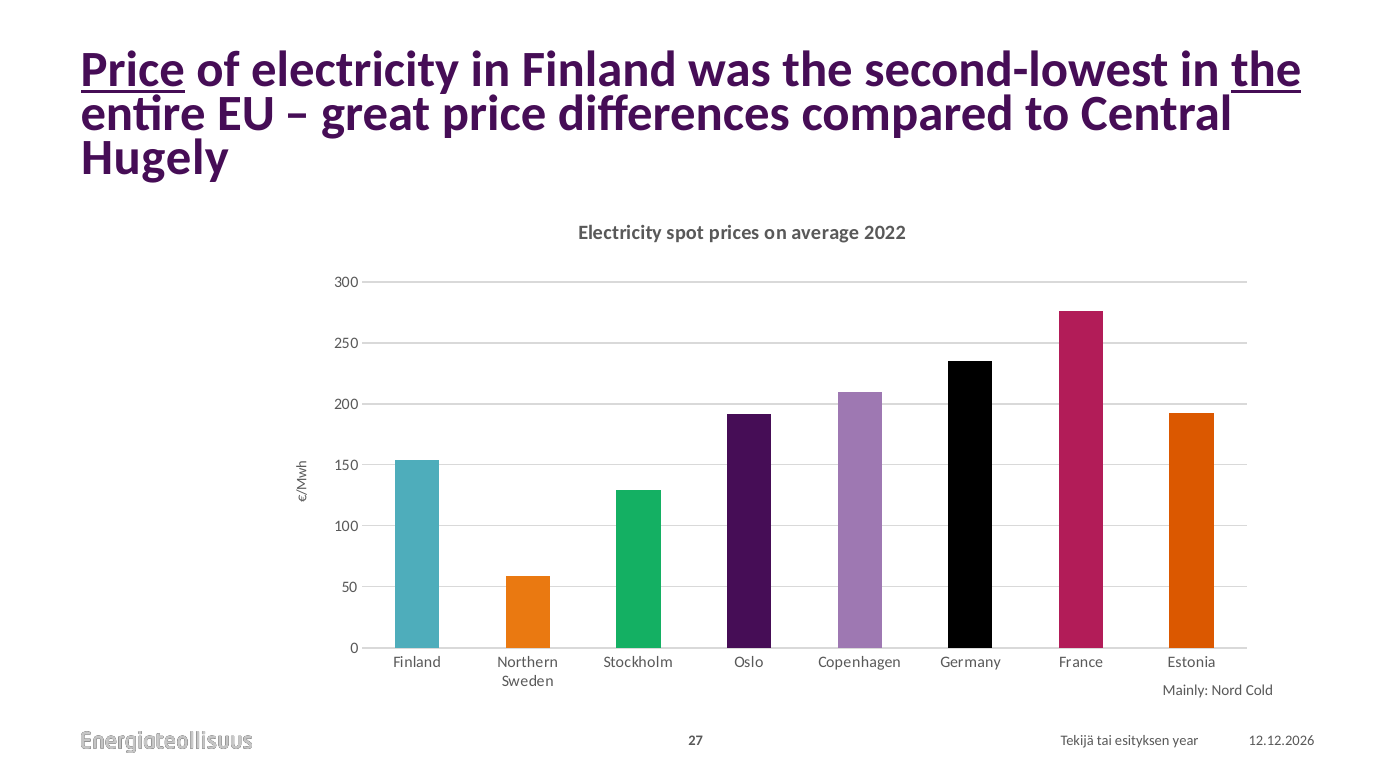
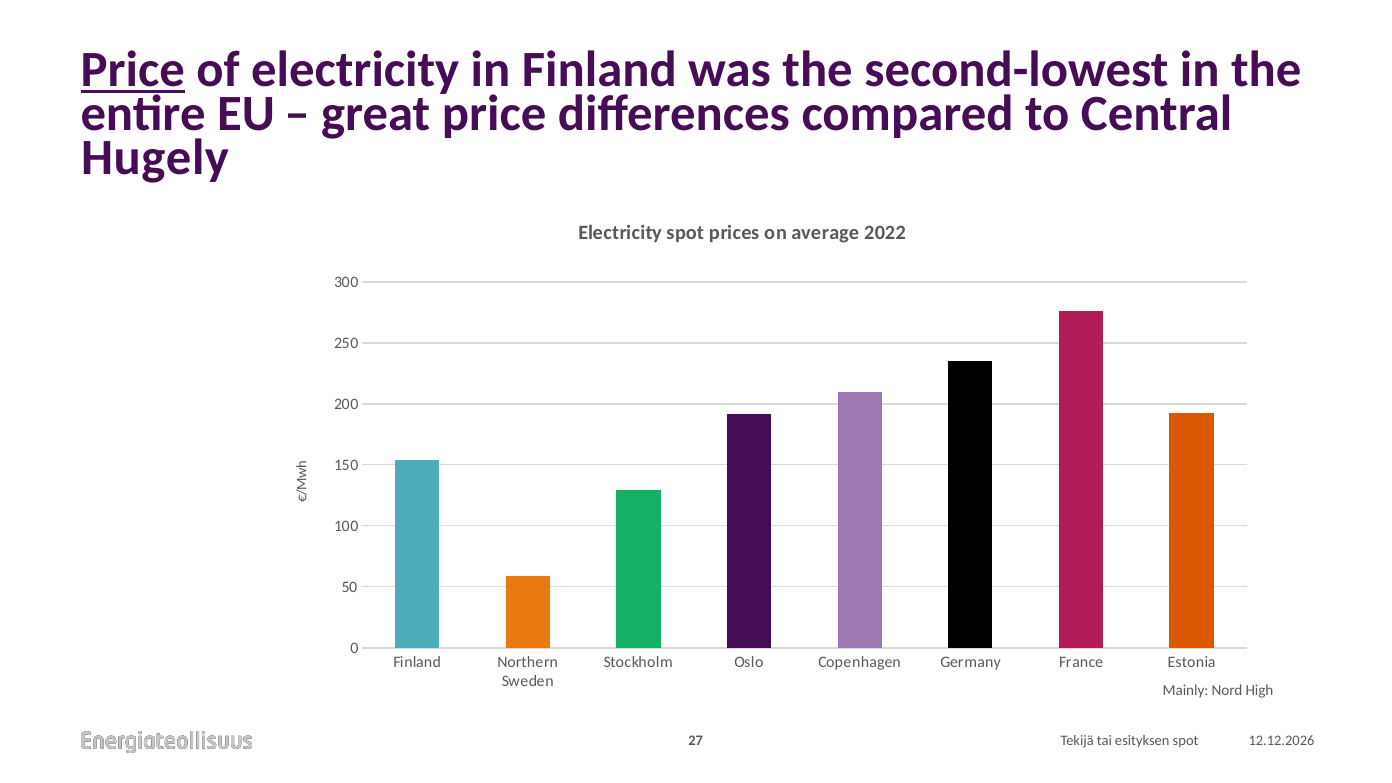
the at (1266, 70) underline: present -> none
Cold: Cold -> High
esityksen year: year -> spot
